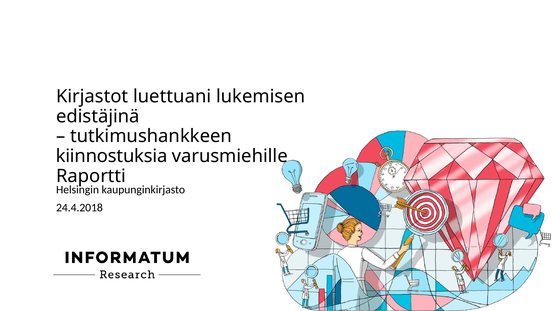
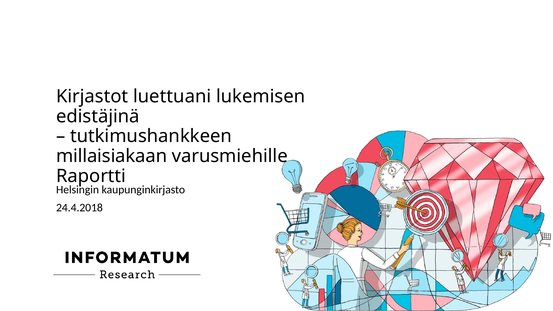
kiinnostuksia: kiinnostuksia -> millaisiakaan
